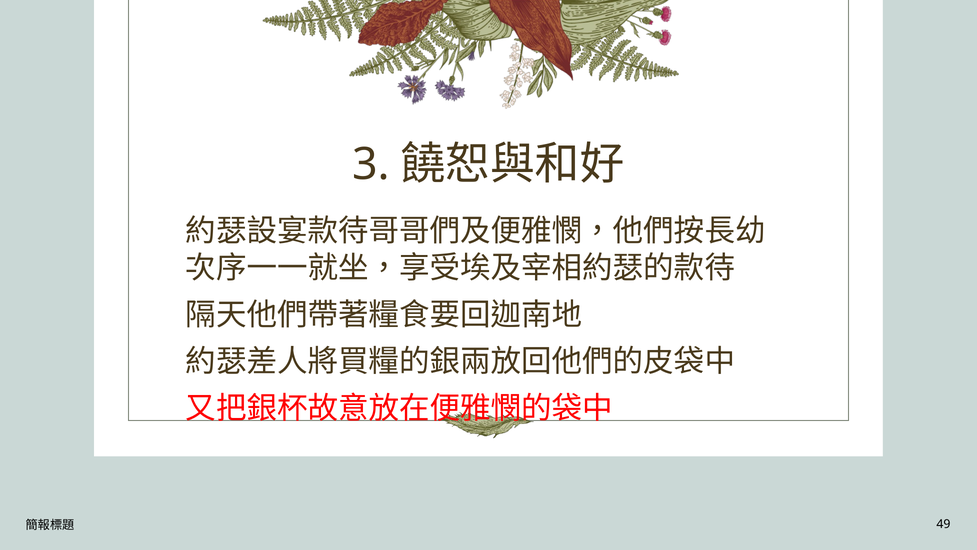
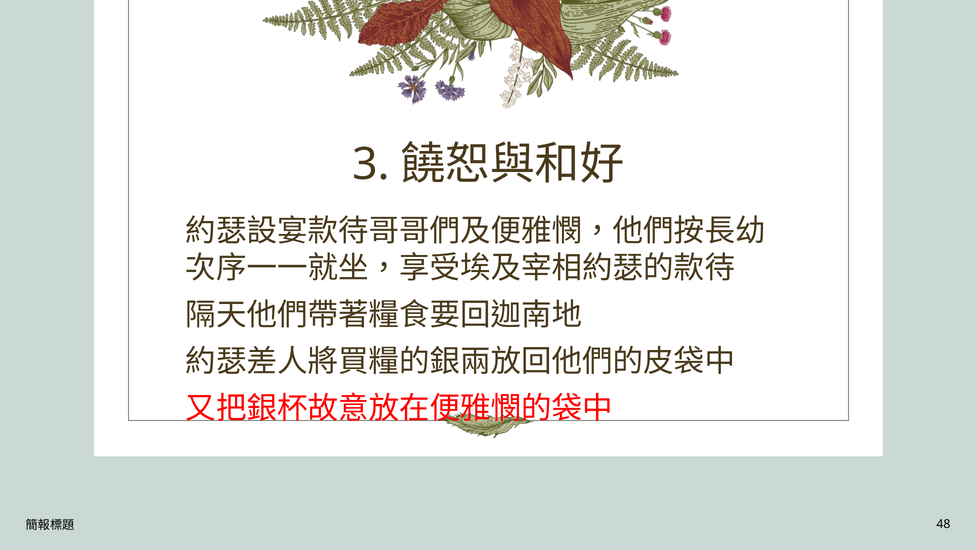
49: 49 -> 48
